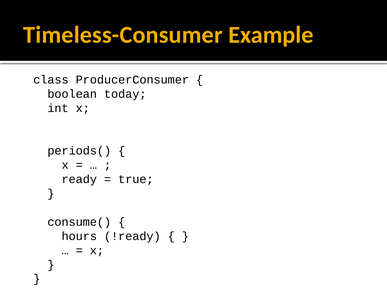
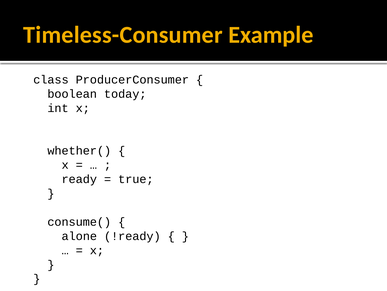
periods(: periods( -> whether(
hours: hours -> alone
